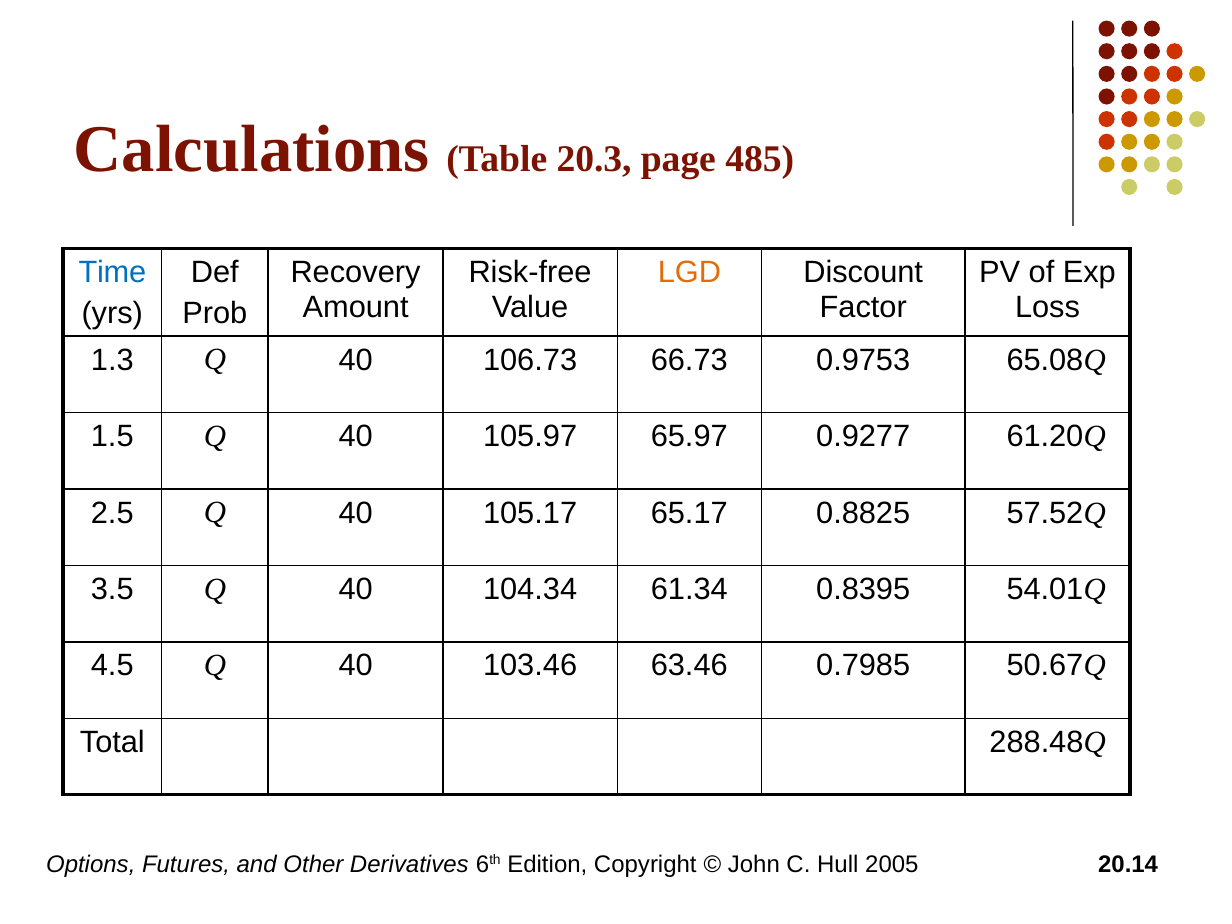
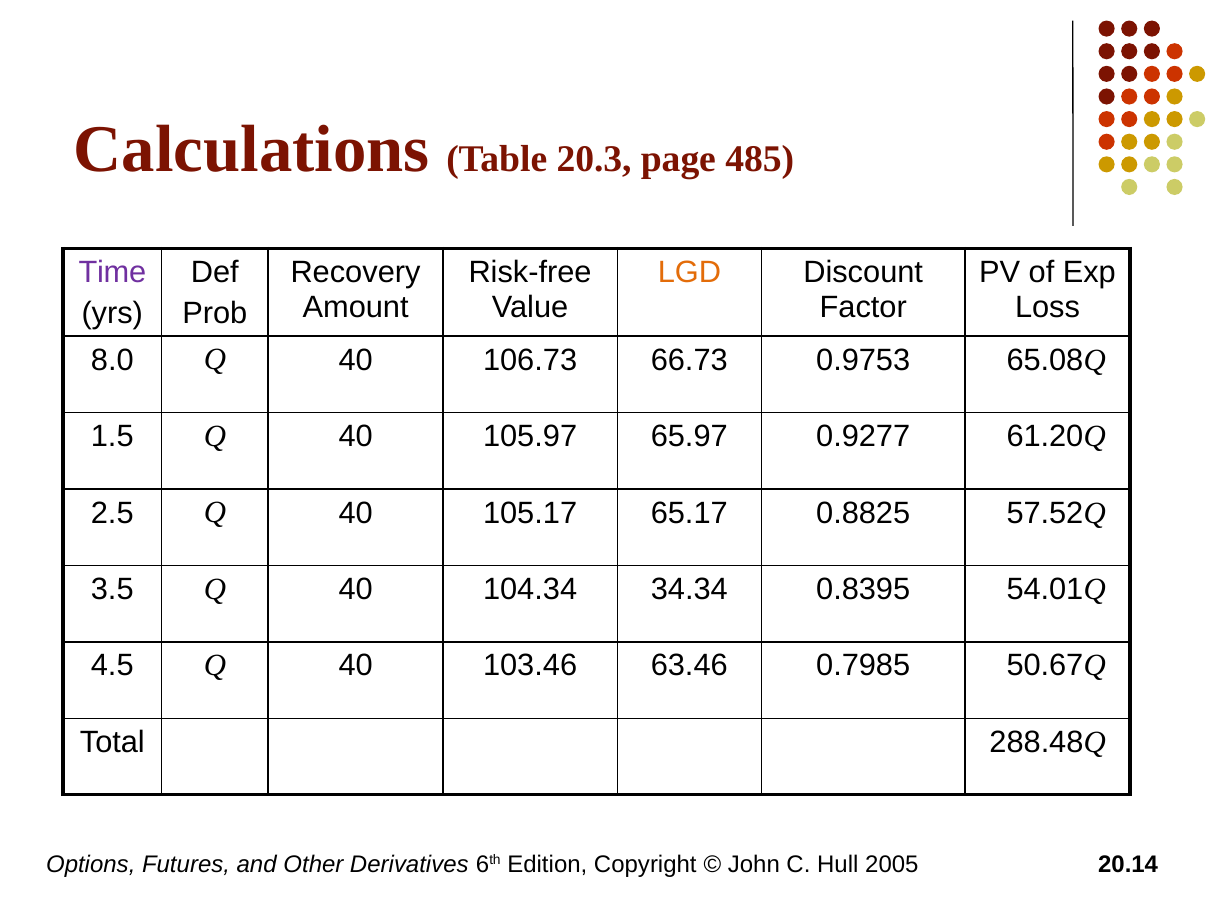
Time colour: blue -> purple
1.3: 1.3 -> 8.0
61.34: 61.34 -> 34.34
